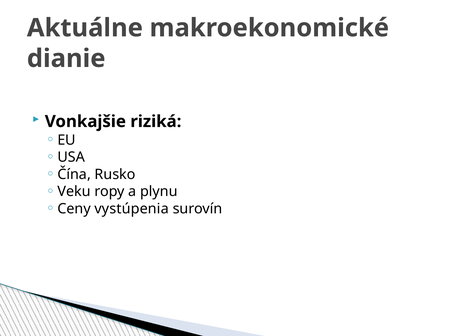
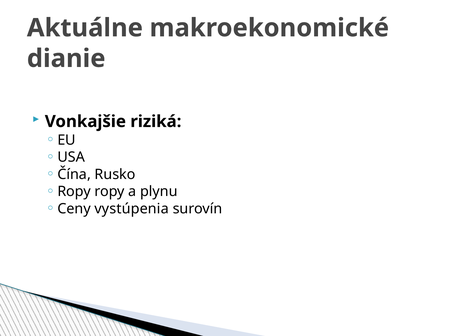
Veku at (74, 192): Veku -> Ropy
